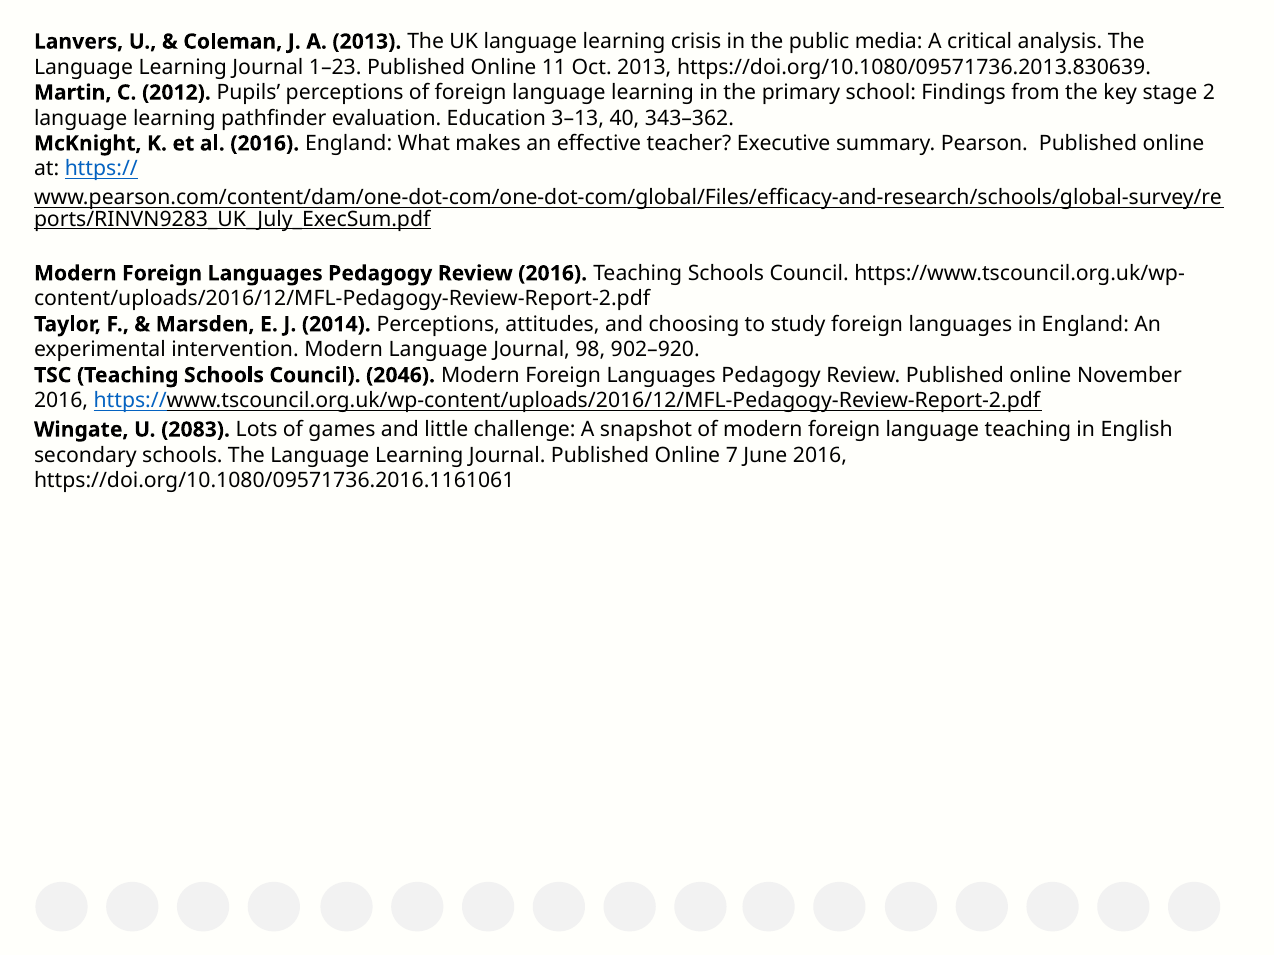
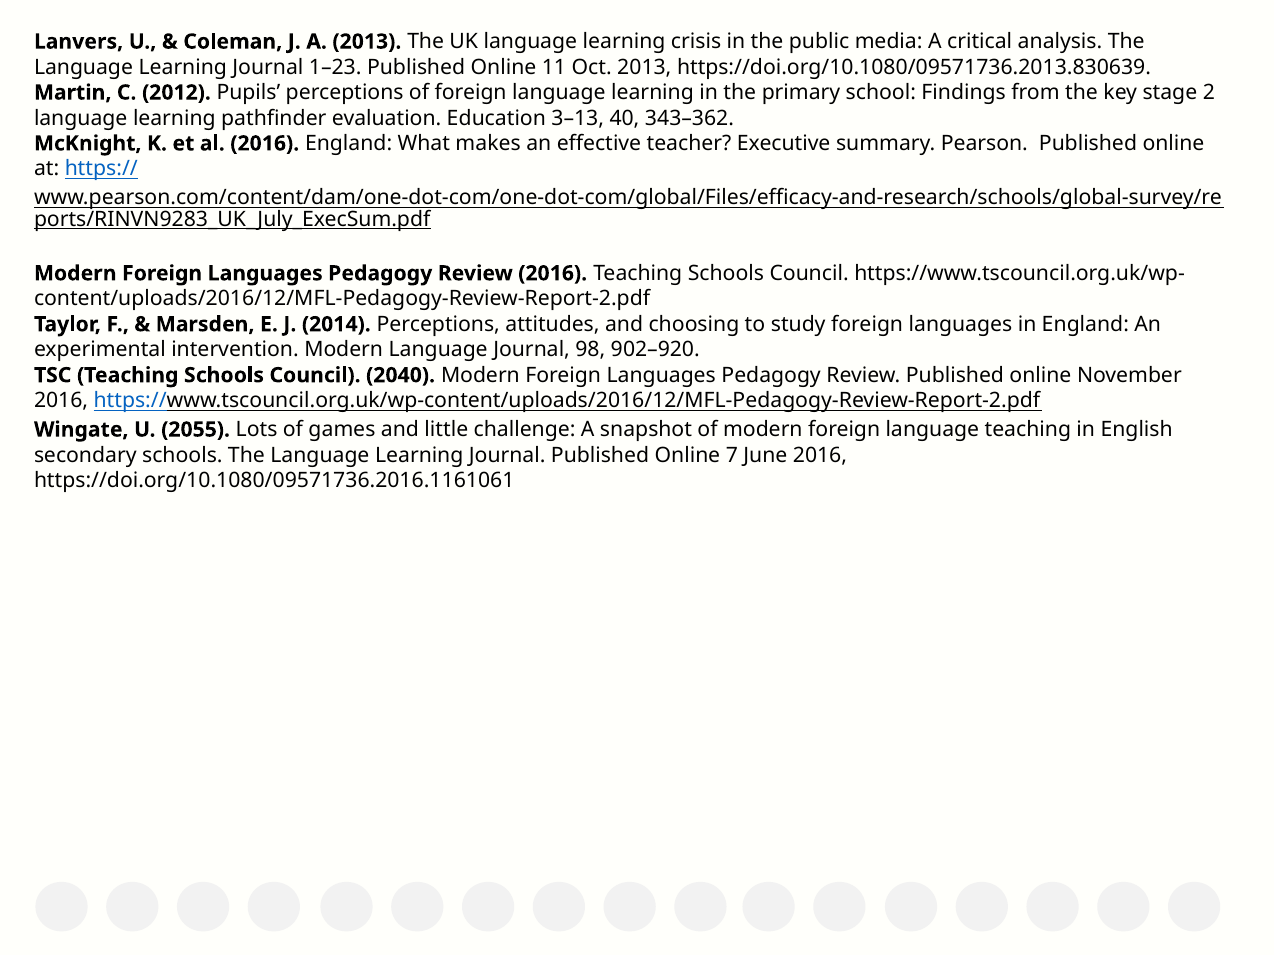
2046: 2046 -> 2040
2083: 2083 -> 2055
